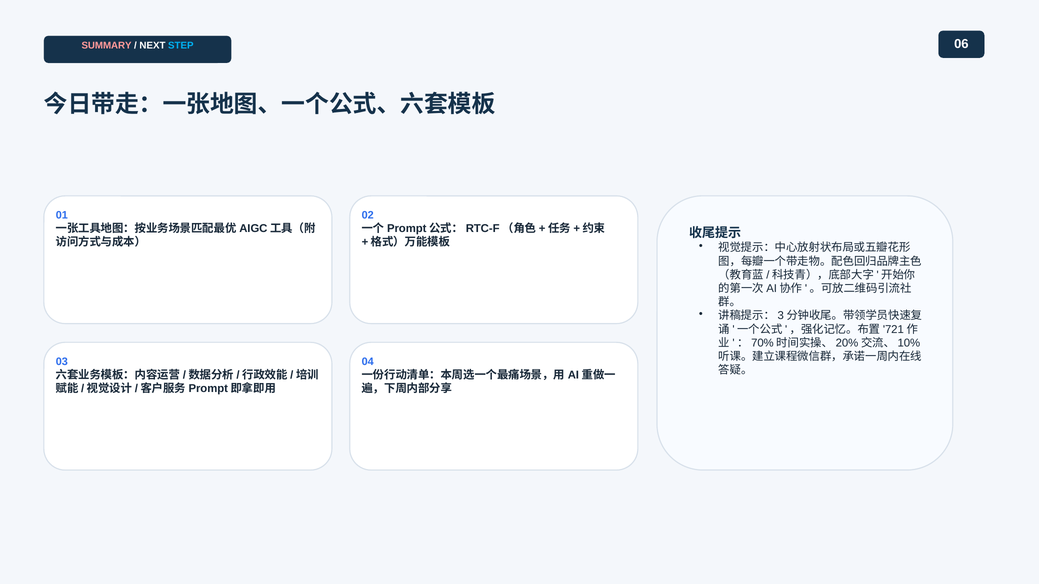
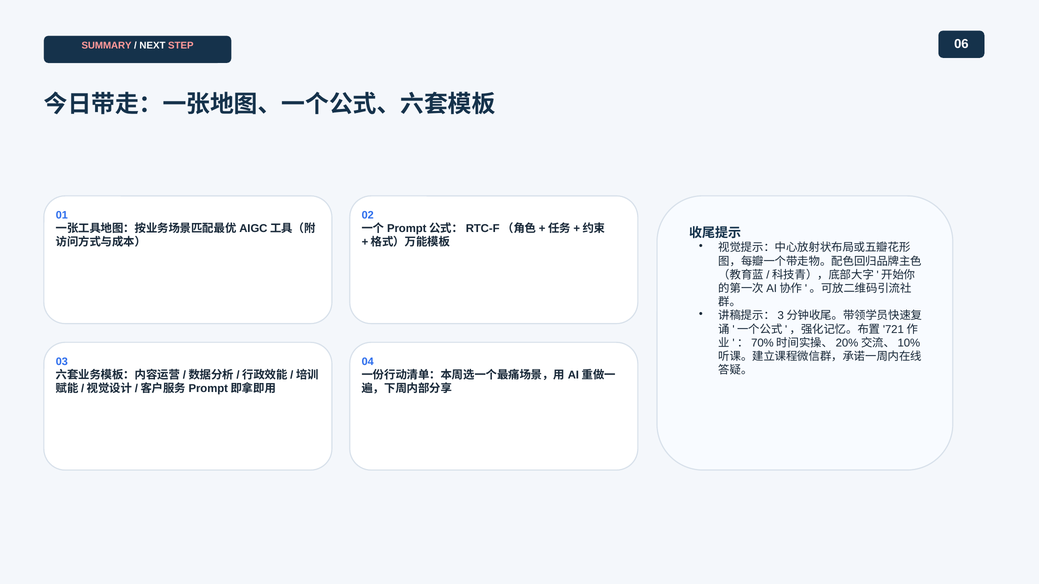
STEP colour: light blue -> pink
